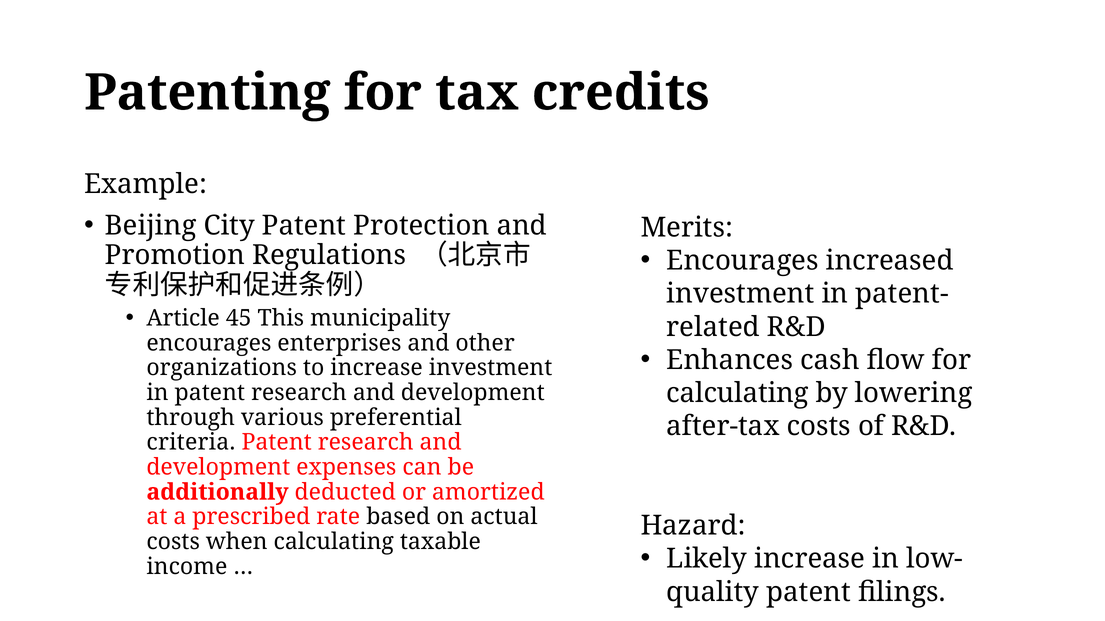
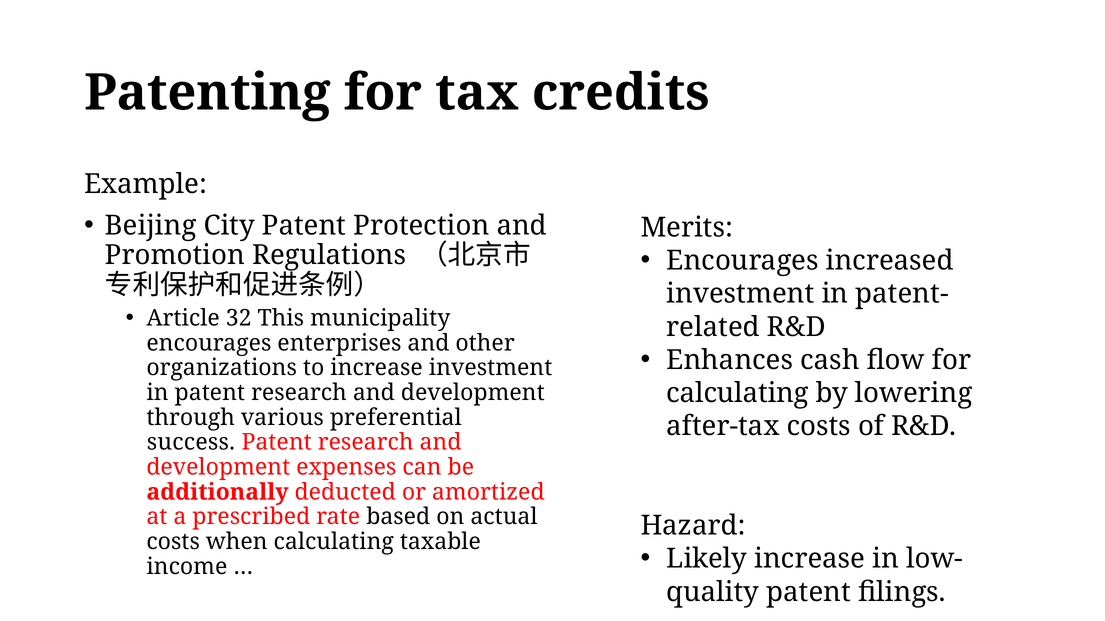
45: 45 -> 32
criteria: criteria -> success
